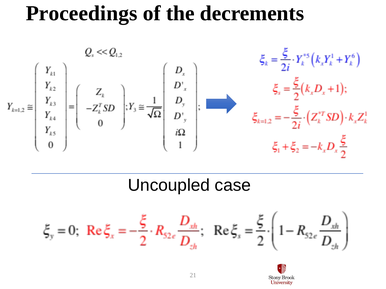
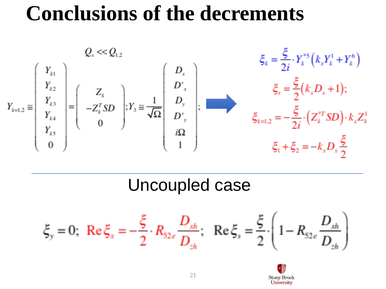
Proceedings: Proceedings -> Conclusions
